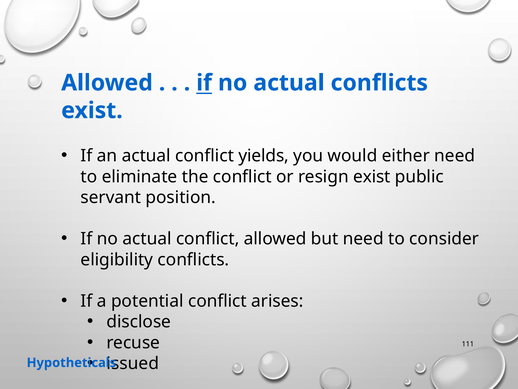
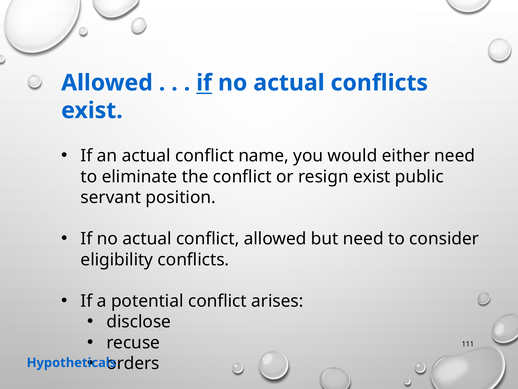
yields: yields -> name
issued: issued -> orders
